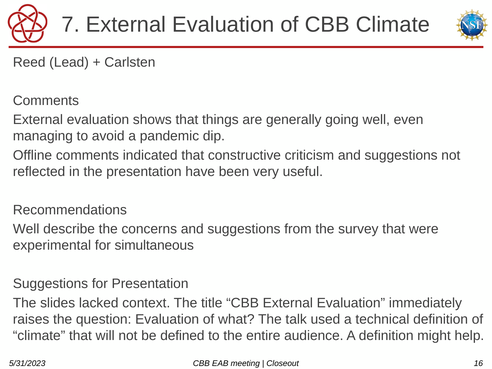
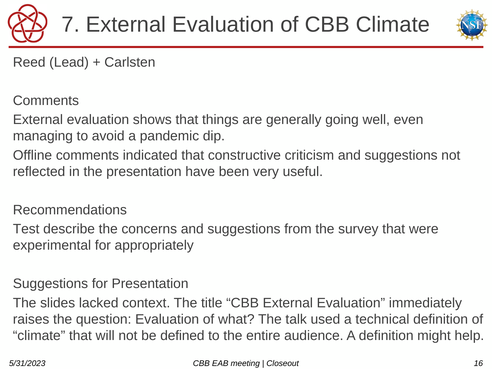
Well at (26, 229): Well -> Test
simultaneous: simultaneous -> appropriately
